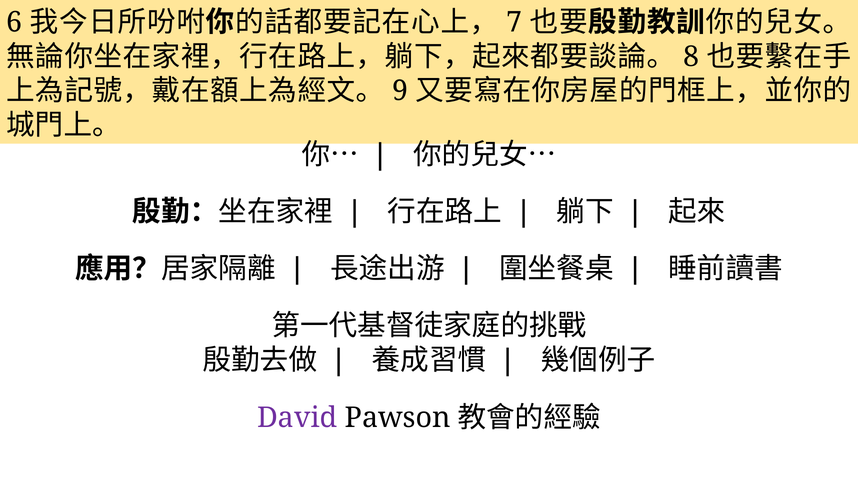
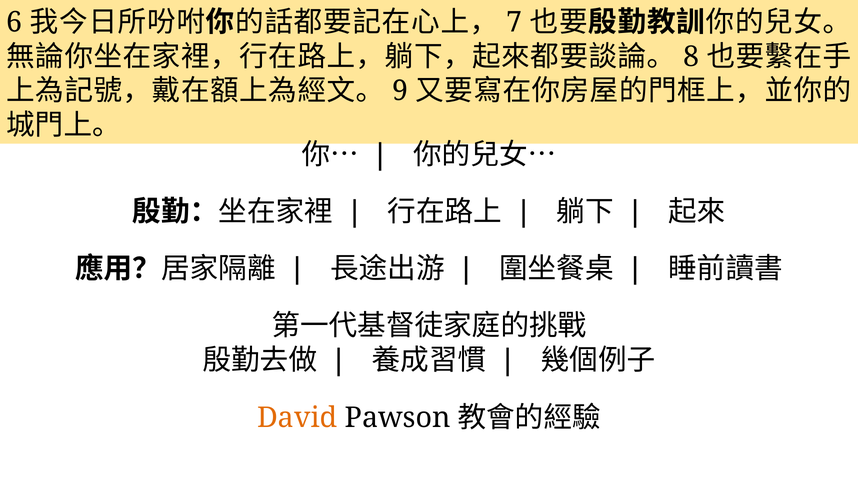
David colour: purple -> orange
